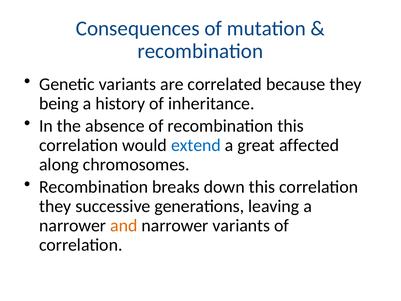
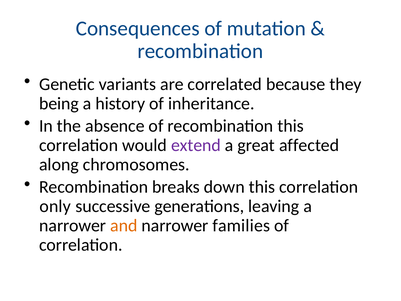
extend colour: blue -> purple
they at (55, 206): they -> only
narrower variants: variants -> families
